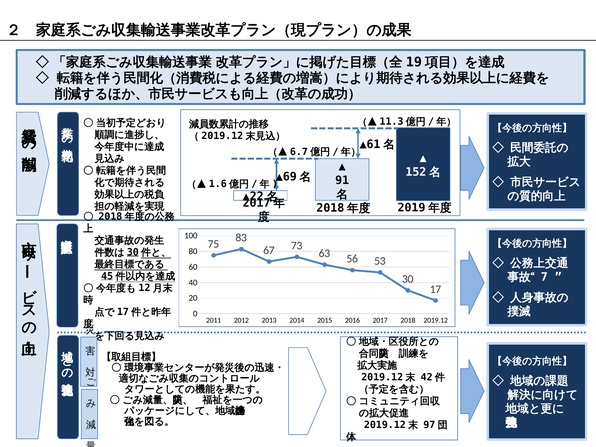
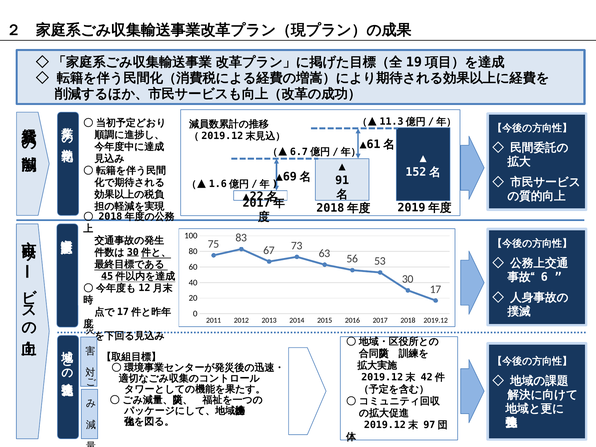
7: 7 -> 6
